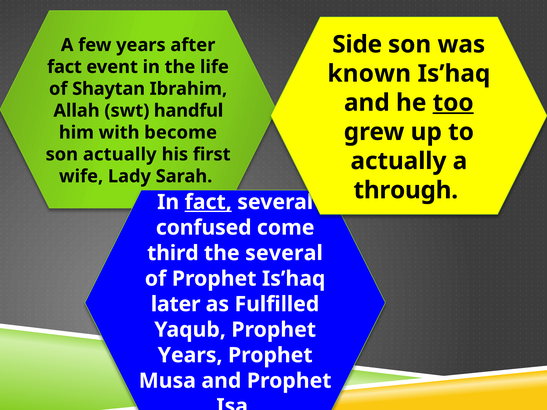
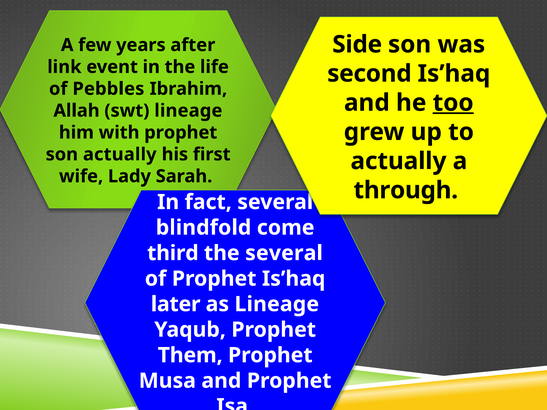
fact at (64, 67): fact -> link
known: known -> second
Shaytan: Shaytan -> Pebbles
swt handful: handful -> lineage
with become: become -> prophet
fact at (208, 202) underline: present -> none
confused: confused -> blindfold
as Fulfilled: Fulfilled -> Lineage
Years at (190, 355): Years -> Them
